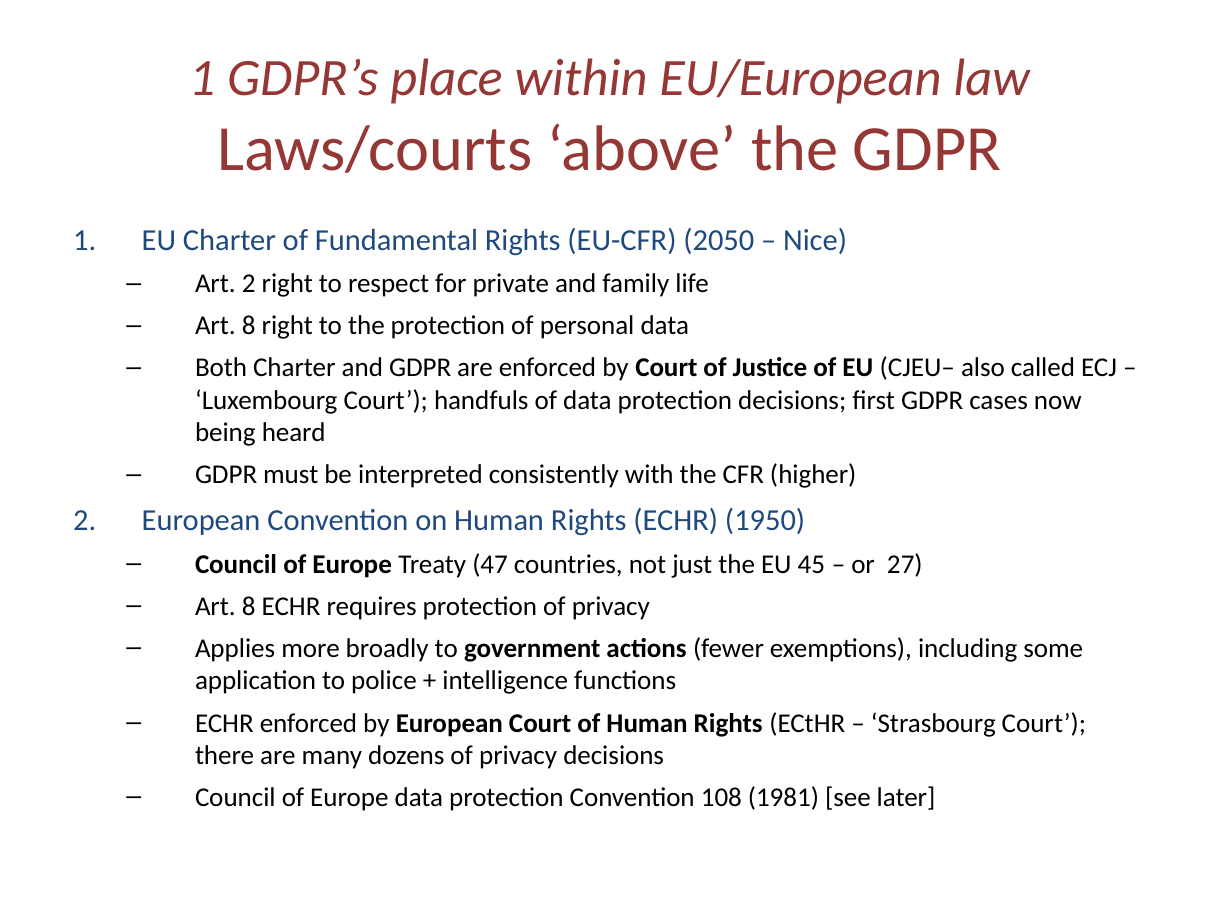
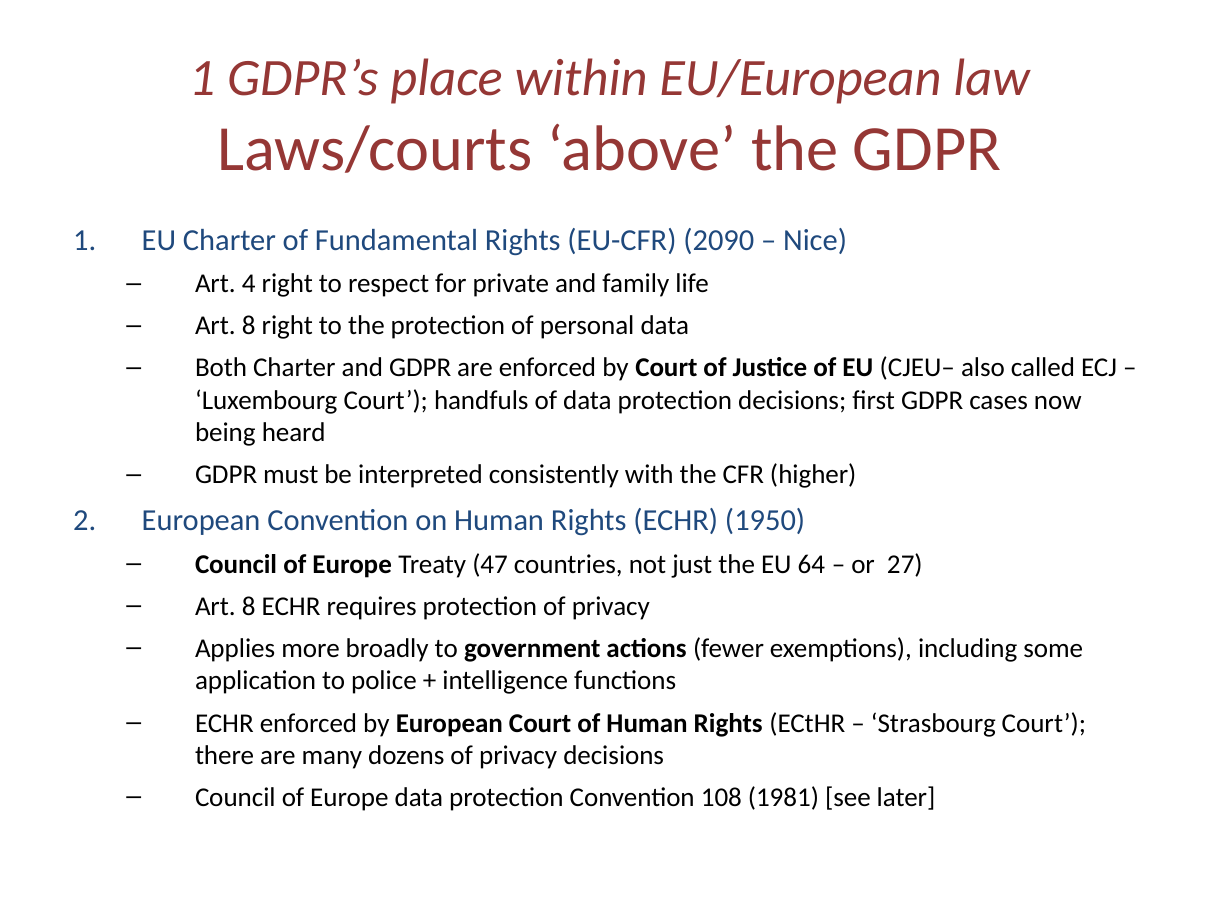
2050: 2050 -> 2090
Art 2: 2 -> 4
45: 45 -> 64
